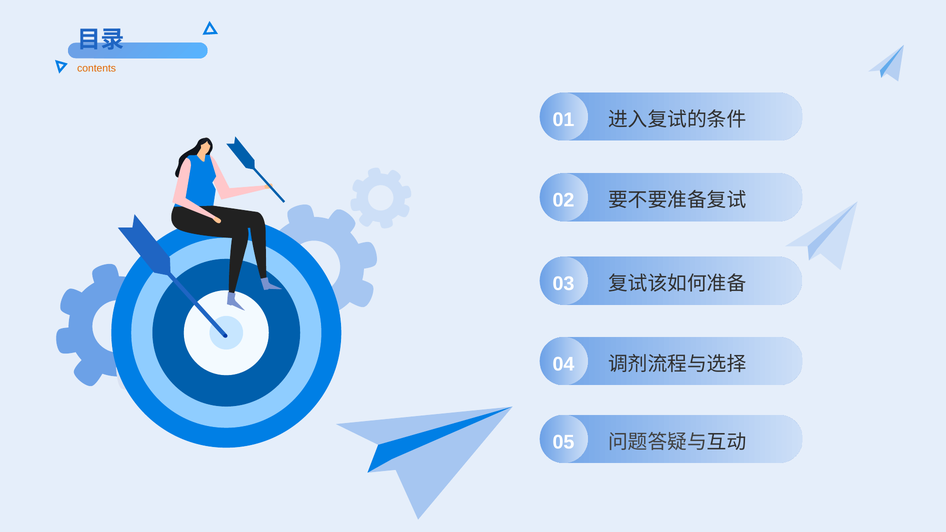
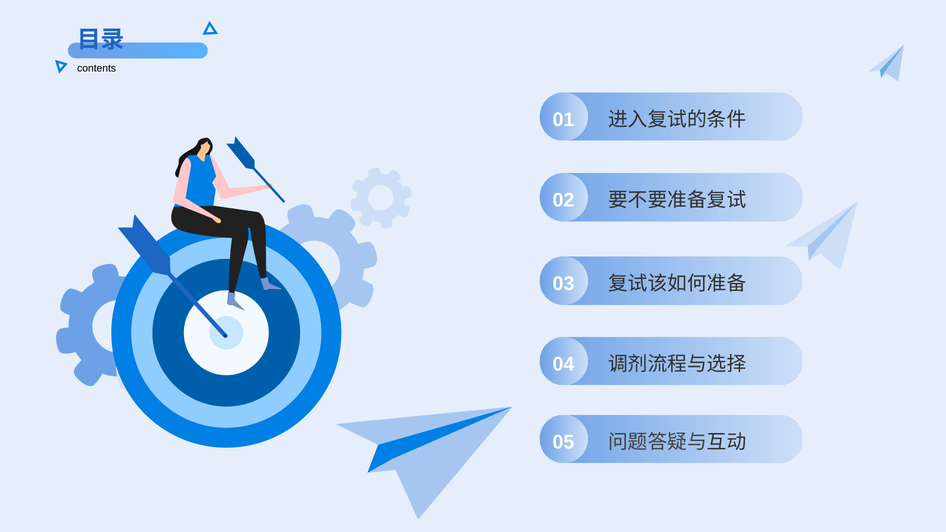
contents colour: orange -> black
